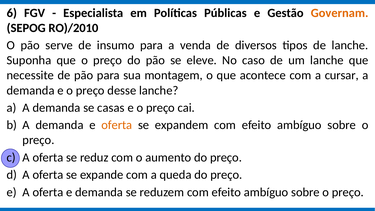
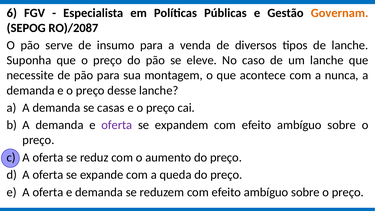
RO)/2010: RO)/2010 -> RO)/2087
cursar: cursar -> nunca
oferta at (117, 125) colour: orange -> purple
